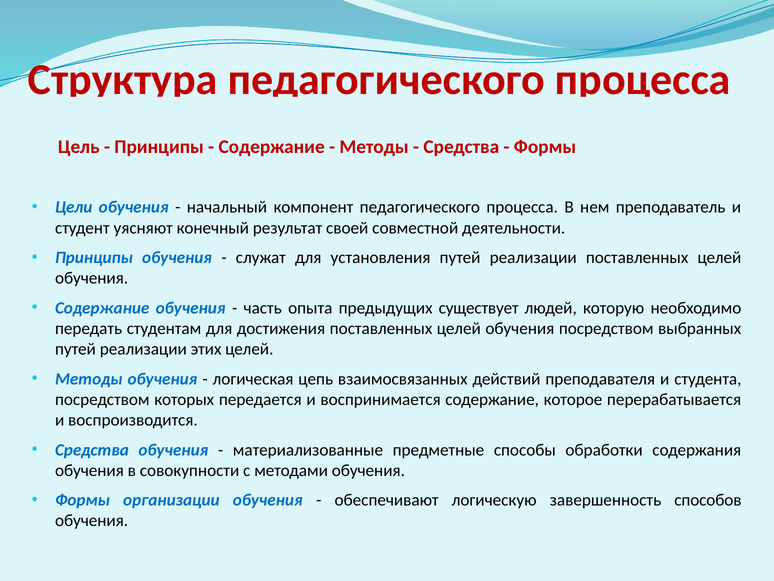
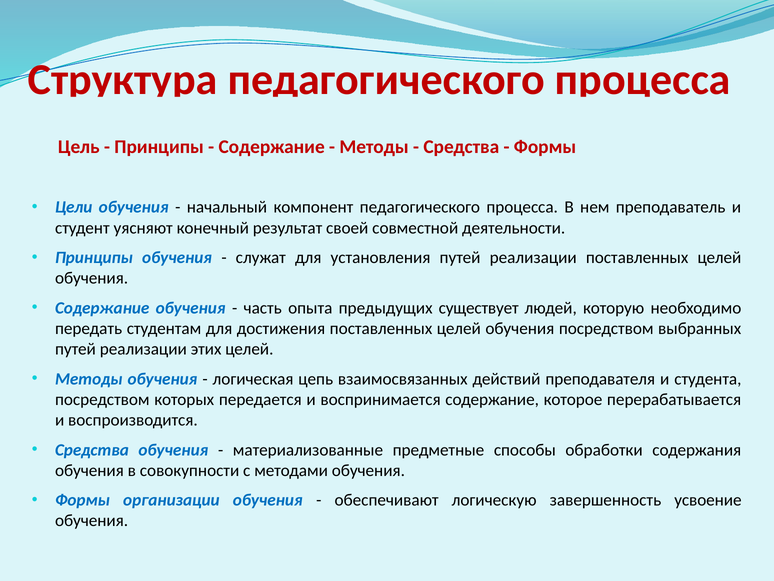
способов: способов -> усвоение
